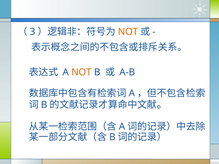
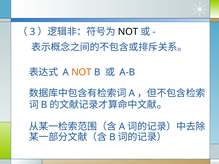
NOT at (128, 32) colour: orange -> black
